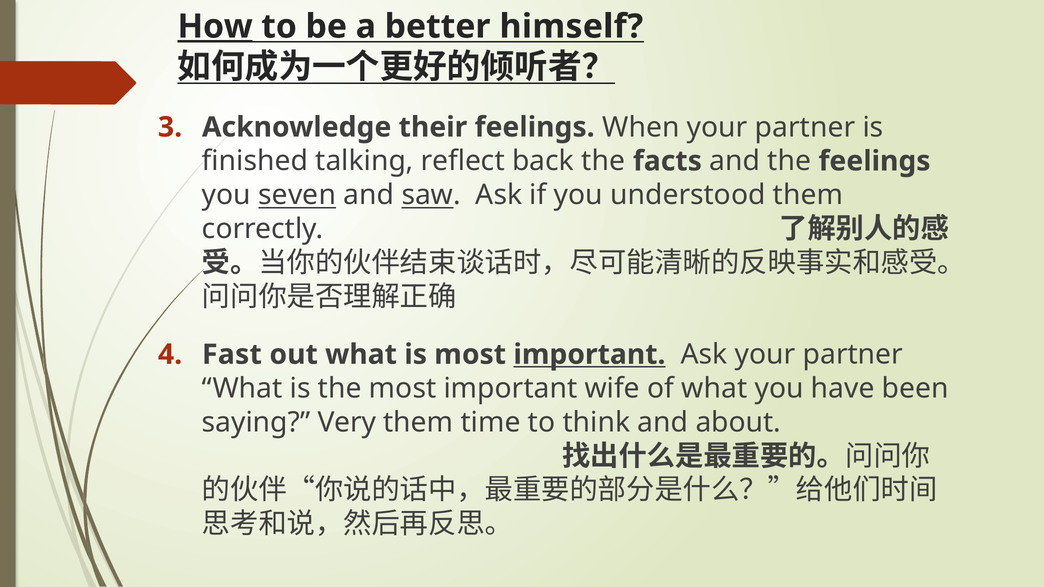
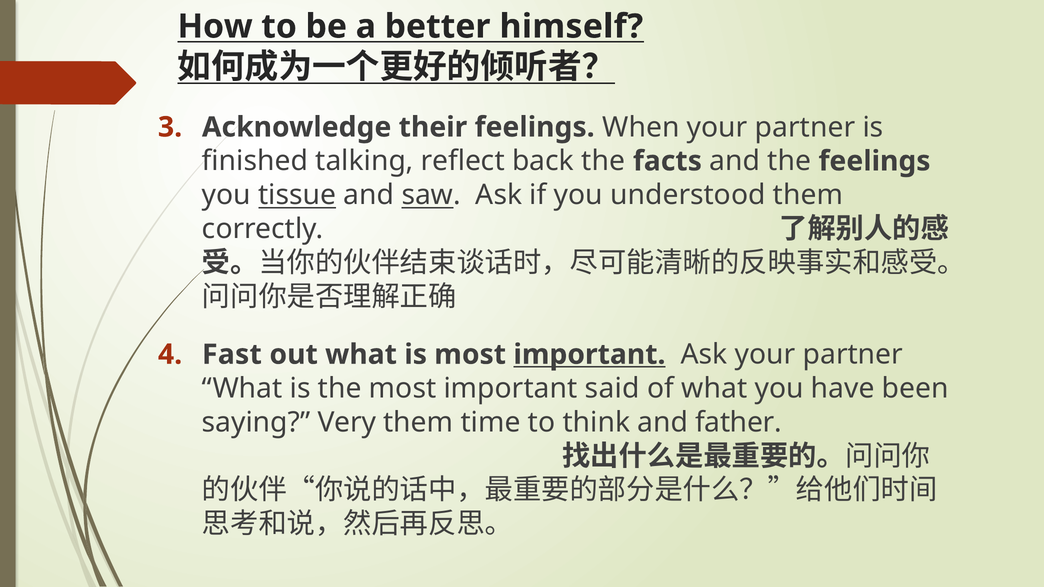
How underline: present -> none
seven: seven -> tissue
wife: wife -> said
about: about -> father
